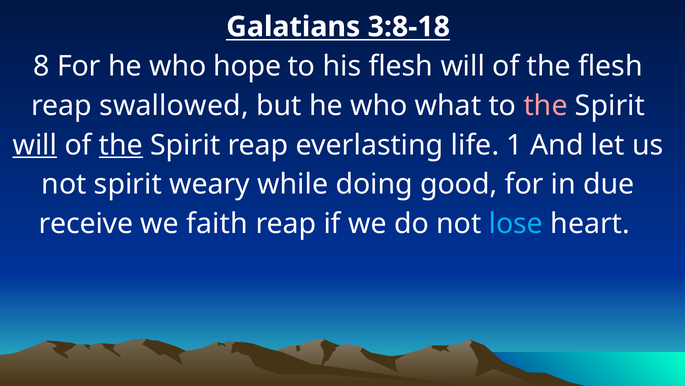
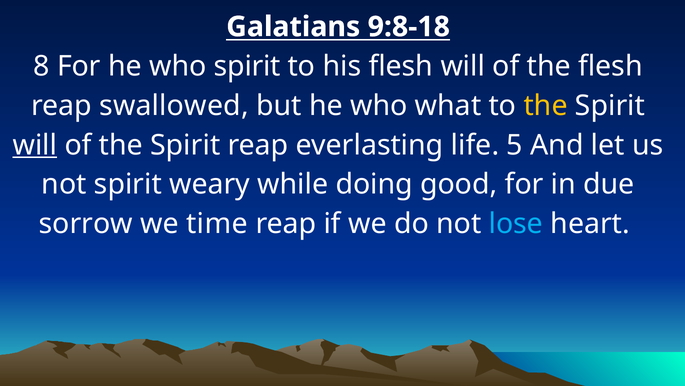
3:8-18: 3:8-18 -> 9:8-18
who hope: hope -> spirit
the at (546, 105) colour: pink -> yellow
the at (121, 145) underline: present -> none
1: 1 -> 5
receive: receive -> sorrow
faith: faith -> time
